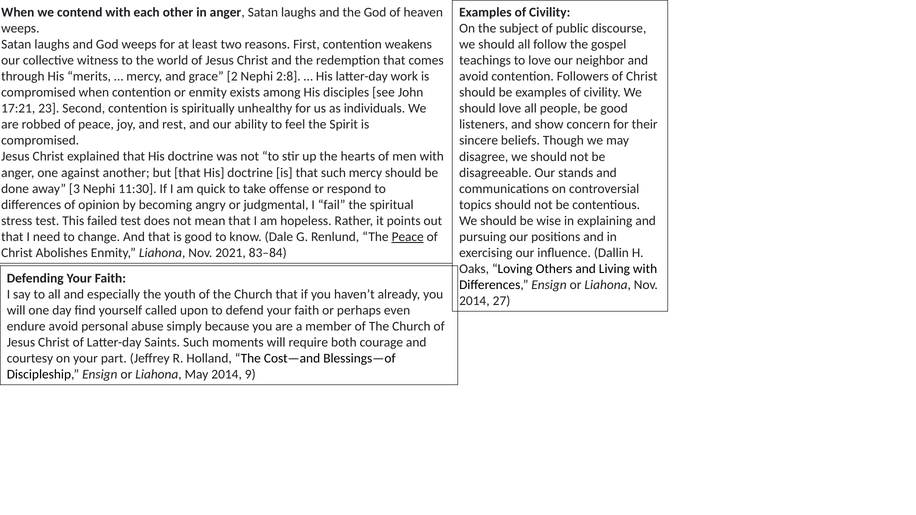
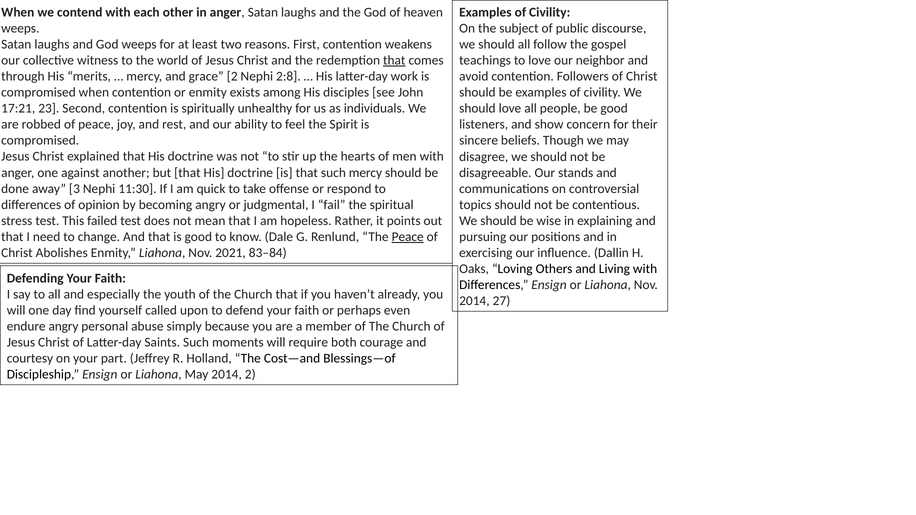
that at (394, 60) underline: none -> present
endure avoid: avoid -> angry
2014 9: 9 -> 2
